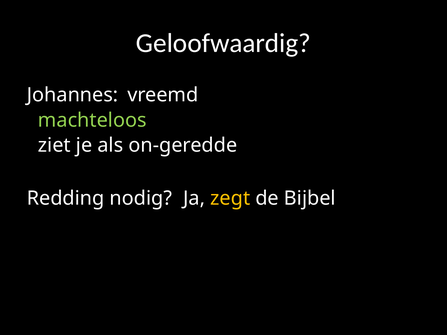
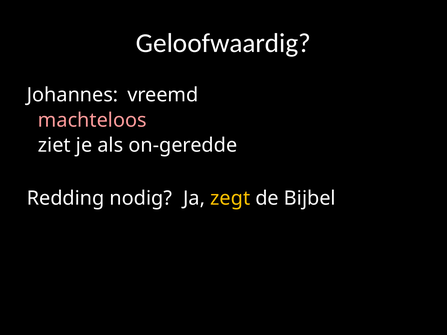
machteloos colour: light green -> pink
